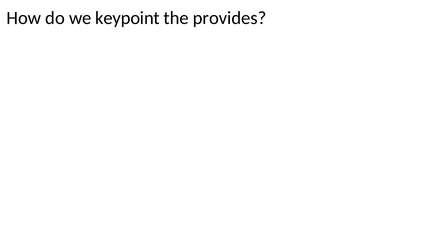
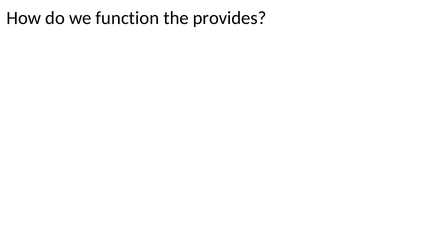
keypoint: keypoint -> function
